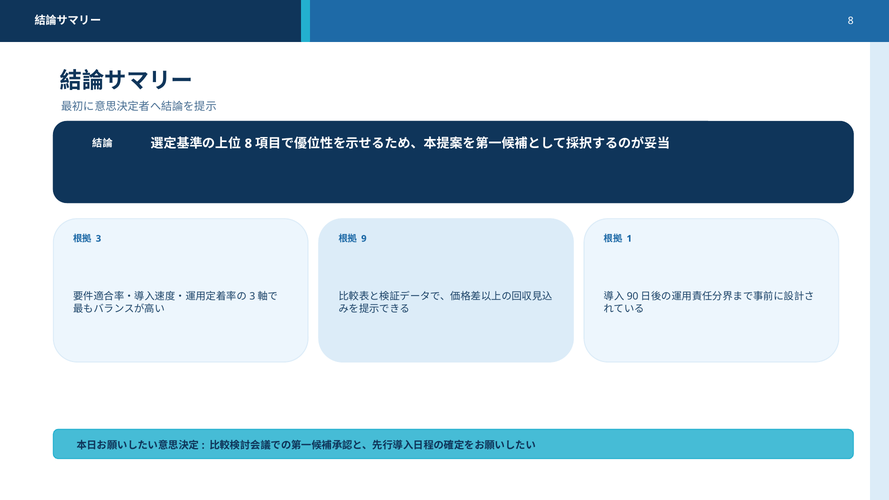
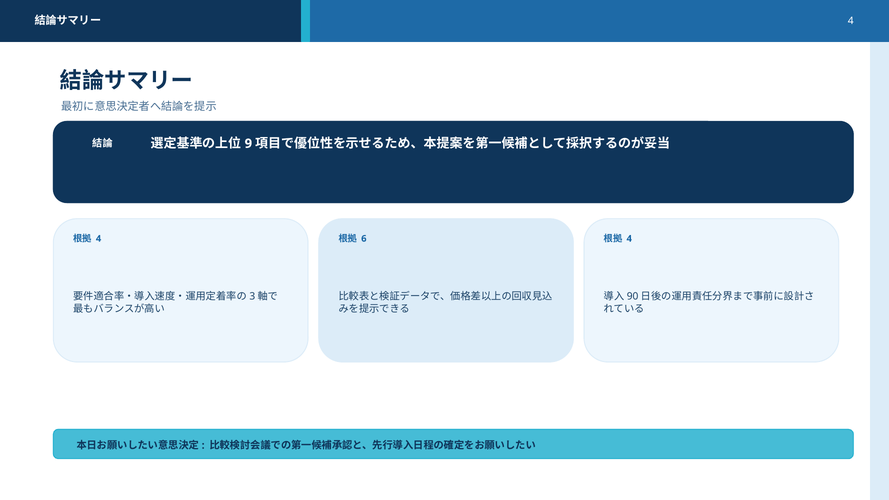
8 at (851, 21): 8 -> 4
8 at (248, 144): 8 -> 9
3 at (99, 239): 3 -> 4
9: 9 -> 6
1 at (629, 239): 1 -> 4
